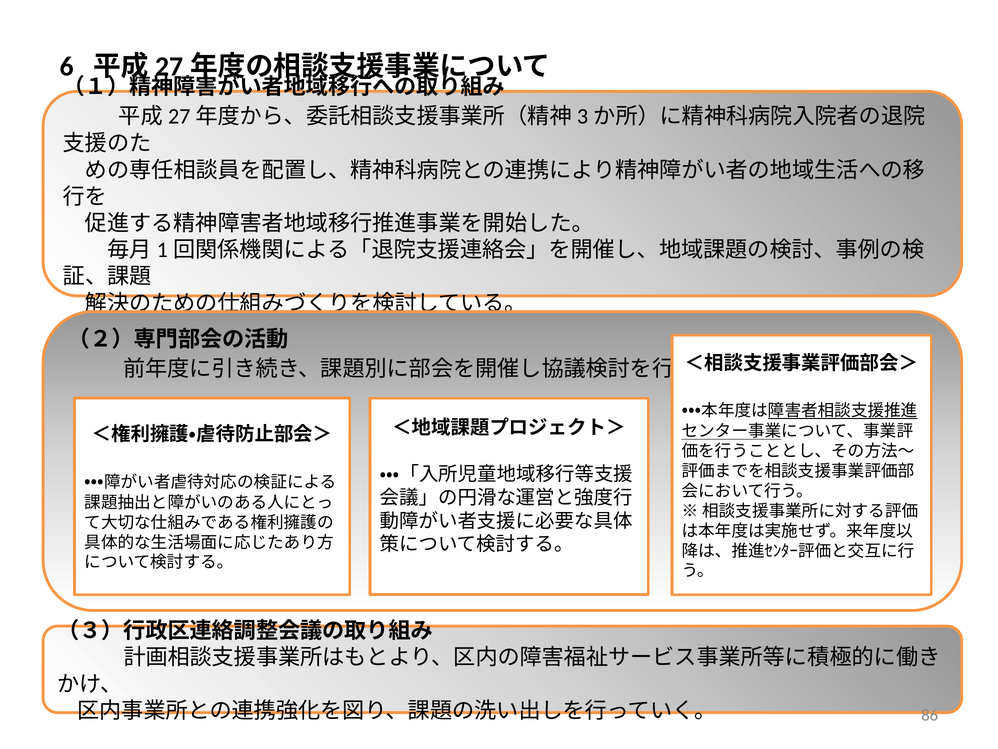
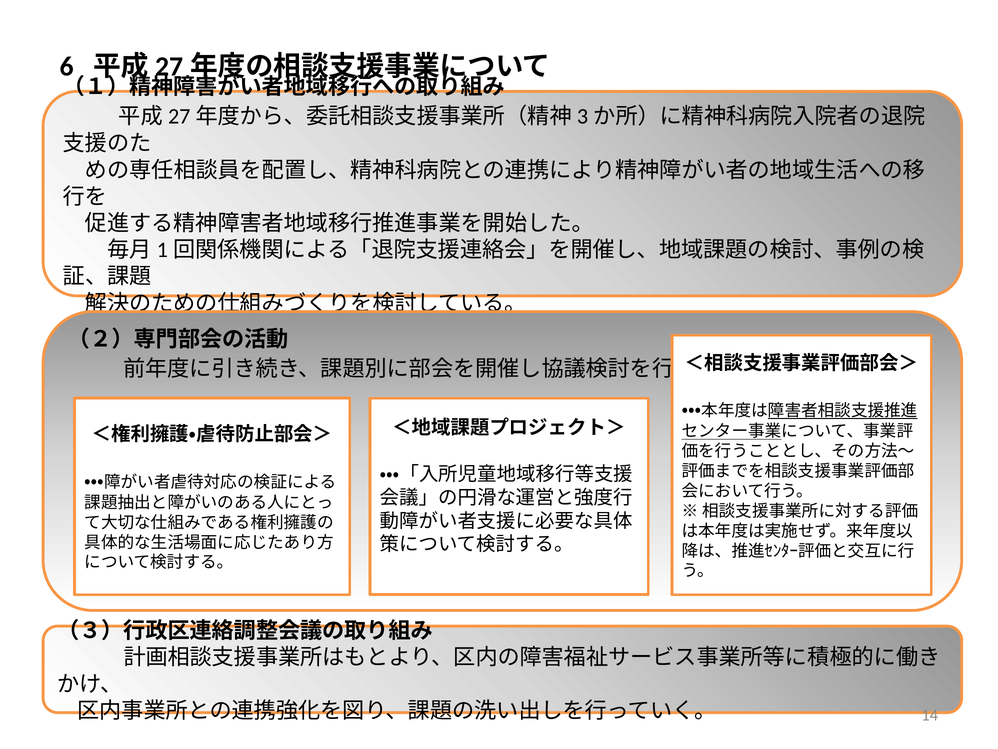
86: 86 -> 14
